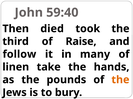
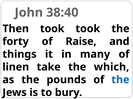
59:40: 59:40 -> 38:40
Then died: died -> took
third: third -> forty
follow: follow -> things
hands: hands -> which
the at (120, 80) colour: orange -> blue
